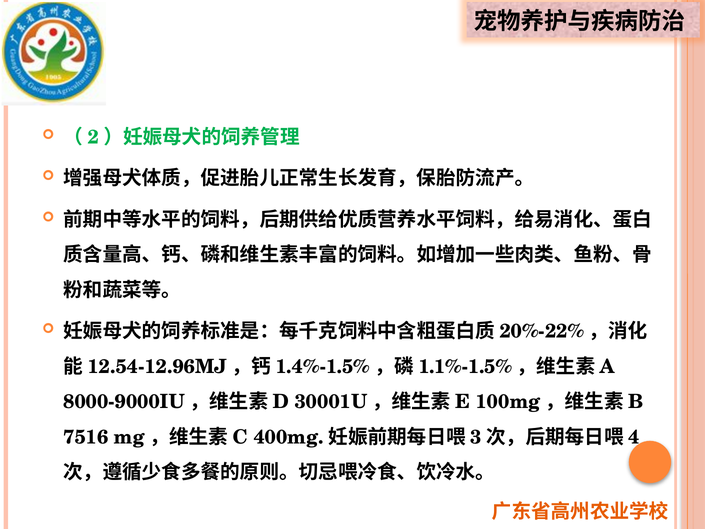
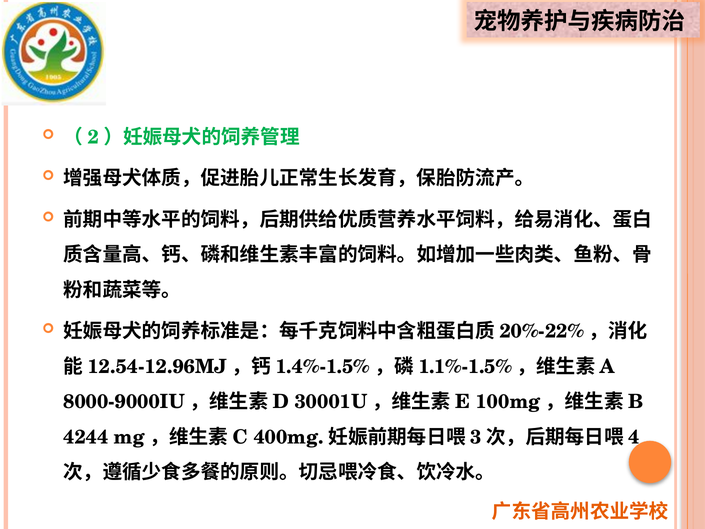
7516: 7516 -> 4244
